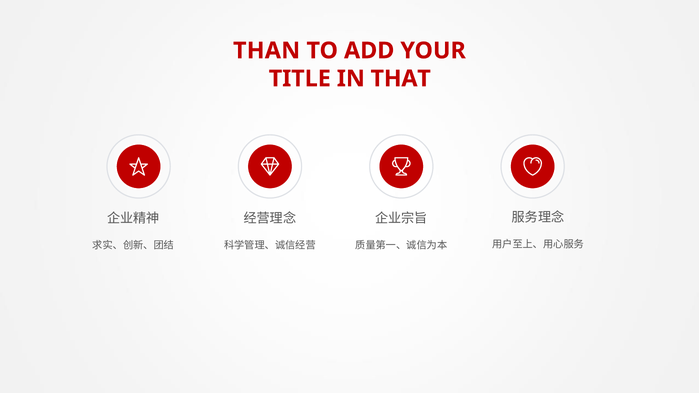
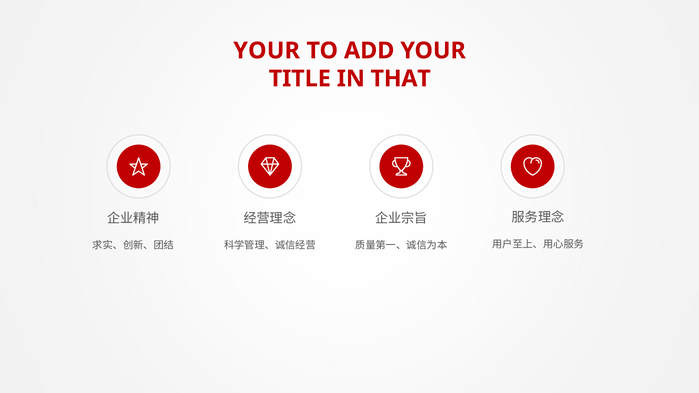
THAN at (267, 51): THAN -> YOUR
